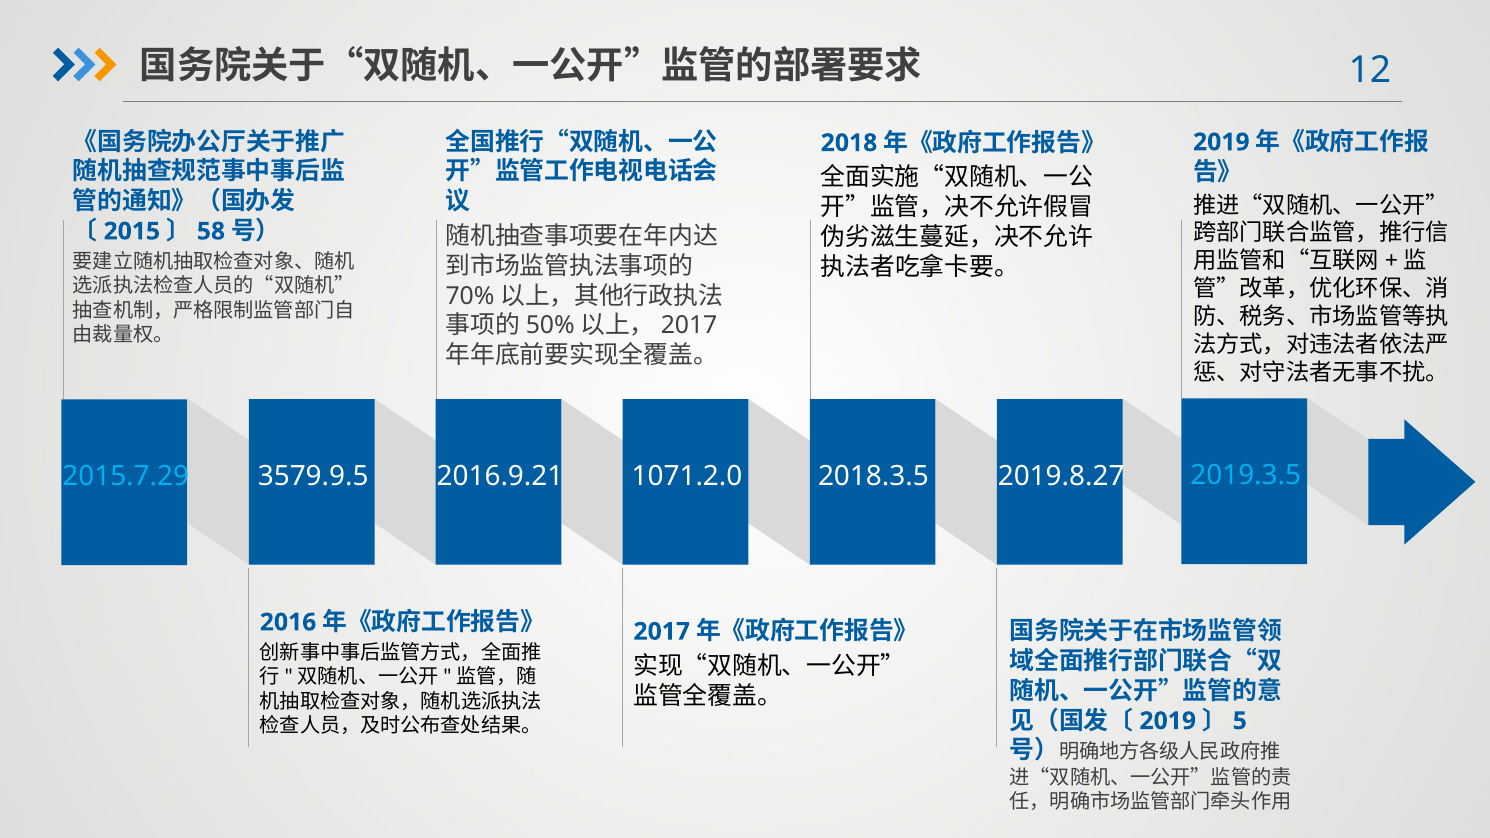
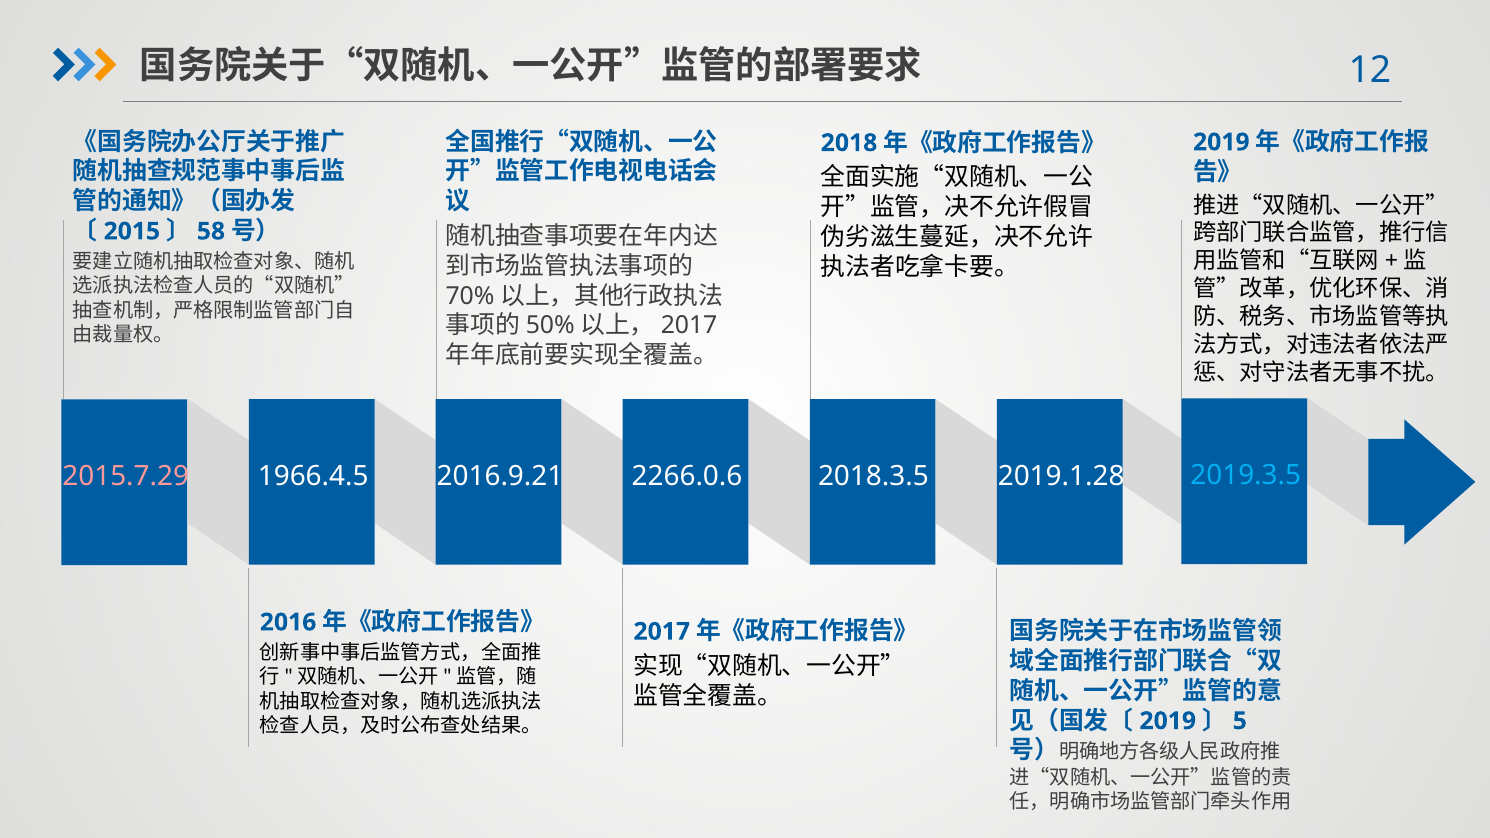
3579.9.5: 3579.9.5 -> 1966.4.5
1071.2.0: 1071.2.0 -> 2266.0.6
2019.8.27: 2019.8.27 -> 2019.1.28
2015.7.29 colour: light blue -> pink
